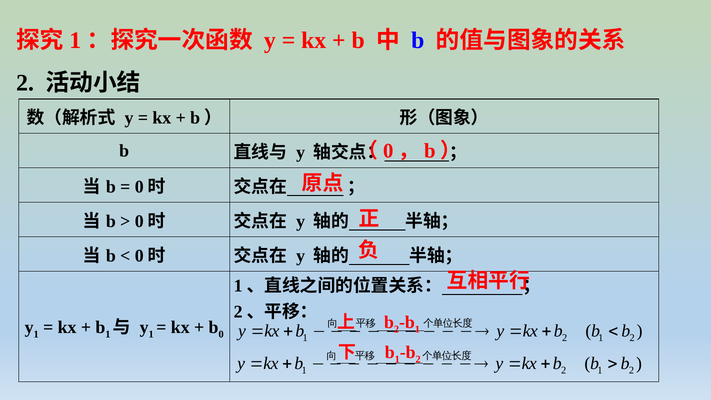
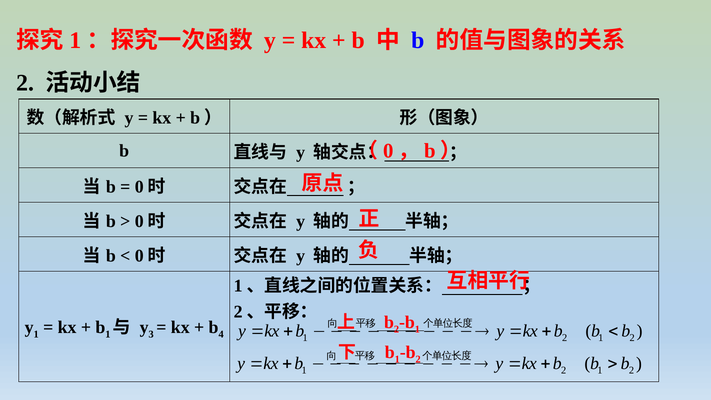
1 at (151, 334): 1 -> 3
b 0: 0 -> 4
